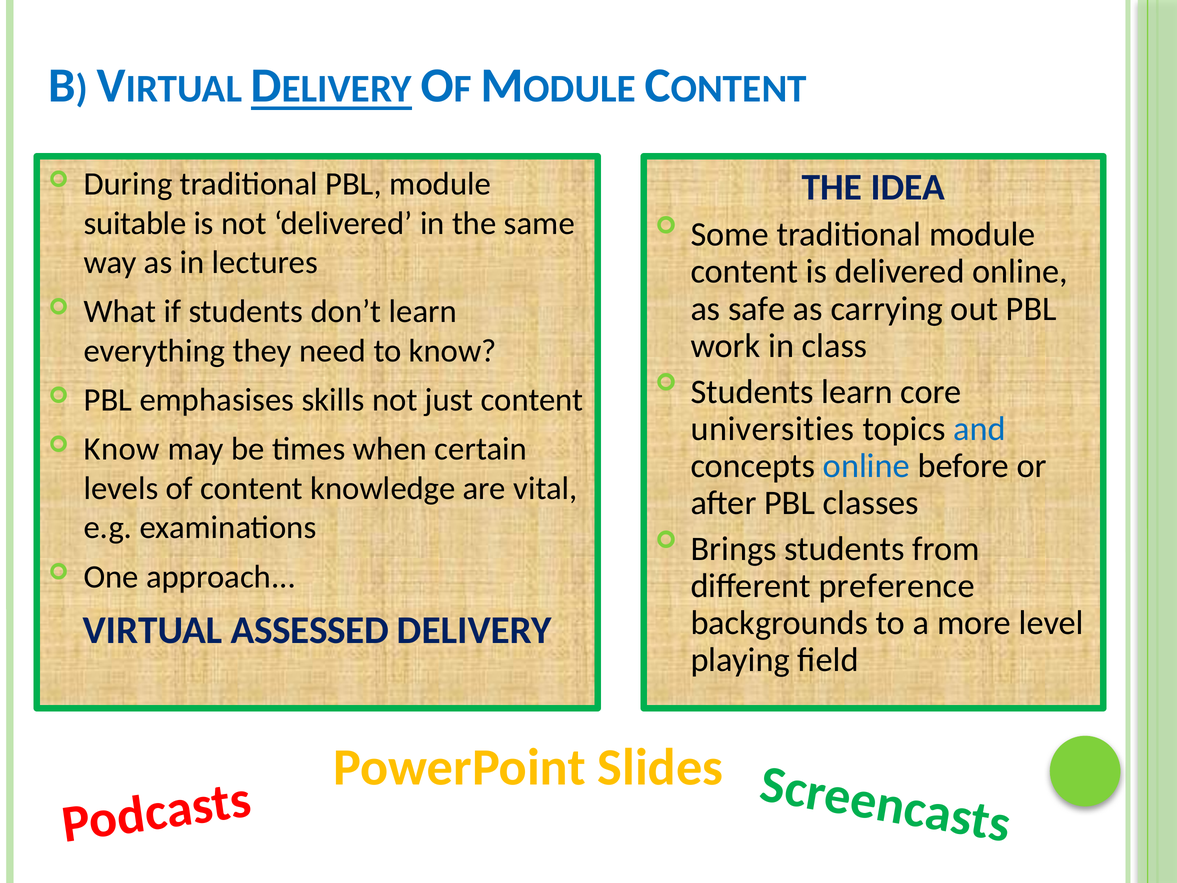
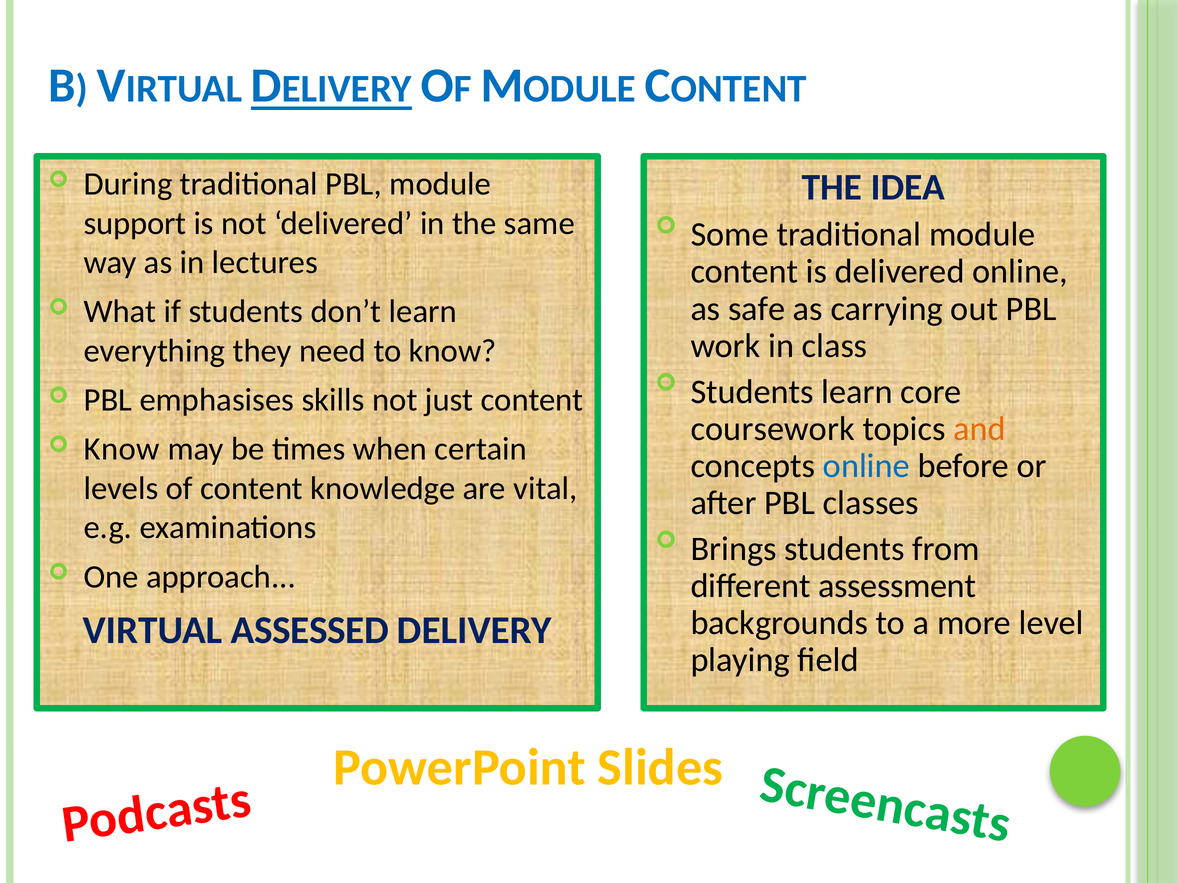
suitable: suitable -> support
universities: universities -> coursework
and colour: blue -> orange
preference: preference -> assessment
